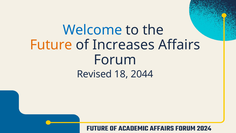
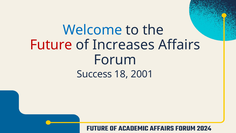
Future colour: orange -> red
Revised: Revised -> Success
2044: 2044 -> 2001
